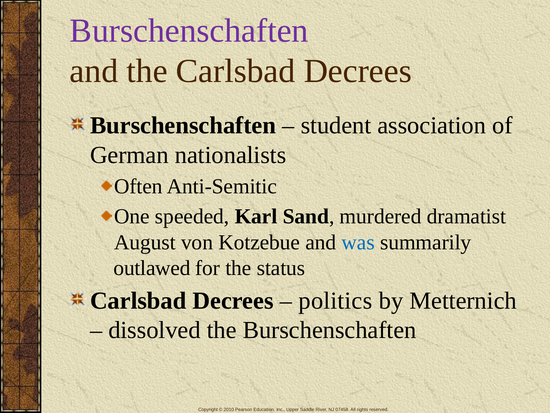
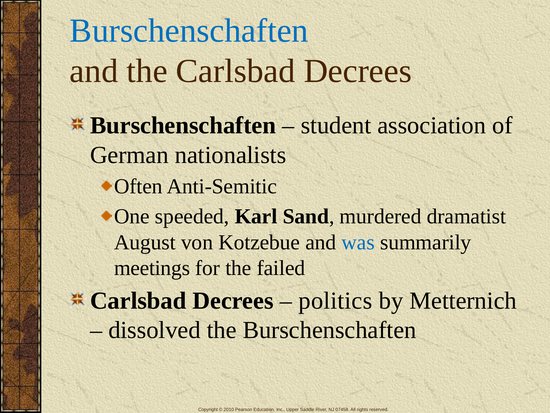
Burschenschaften at (189, 31) colour: purple -> blue
outlawed: outlawed -> meetings
status: status -> failed
